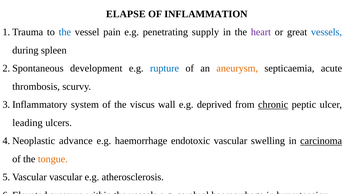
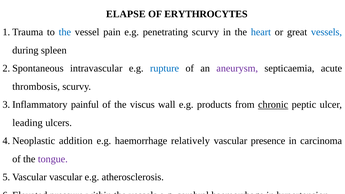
INFLAMMATION: INFLAMMATION -> ERYTHROCYTES
penetrating supply: supply -> scurvy
heart colour: purple -> blue
development: development -> intravascular
aneurysm colour: orange -> purple
system: system -> painful
deprived: deprived -> products
advance: advance -> addition
endotoxic: endotoxic -> relatively
swelling: swelling -> presence
carcinoma underline: present -> none
tongue colour: orange -> purple
